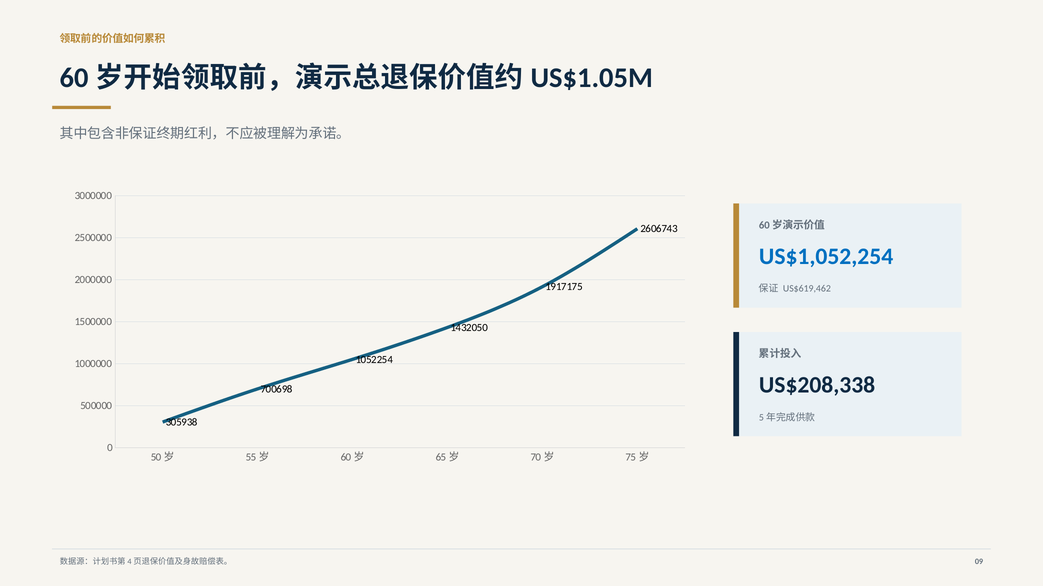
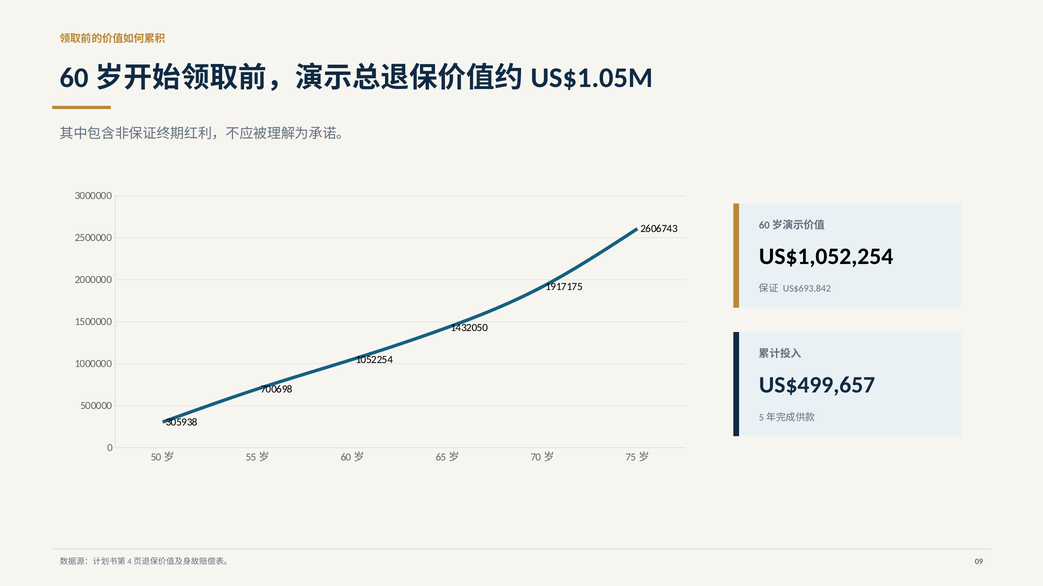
US$1,052,254 colour: blue -> black
US$619,462: US$619,462 -> US$693,842
US$208,338: US$208,338 -> US$499,657
